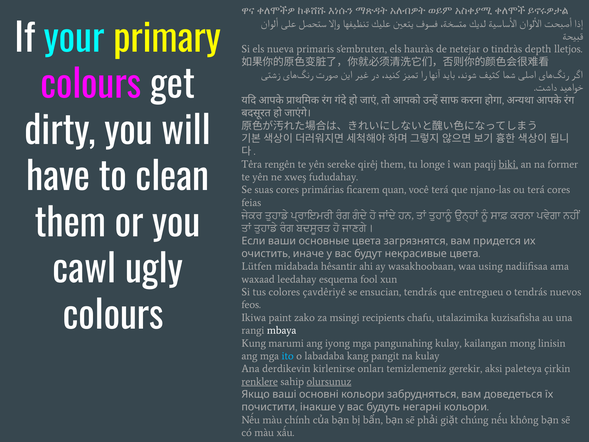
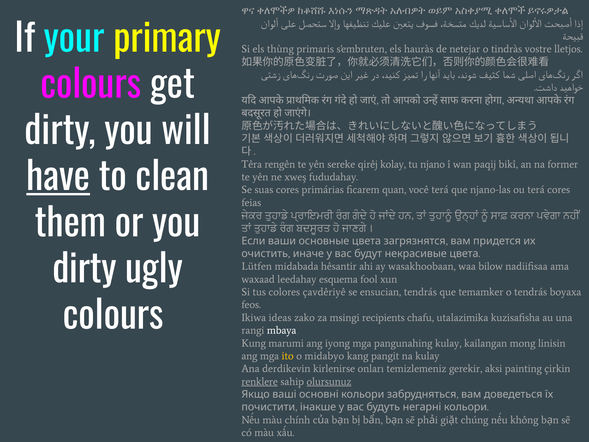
nueva: nueva -> thùng
depth: depth -> vostre
qirêj them: them -> kolay
longe: longe -> njano
bikî underline: present -> none
have underline: none -> present
cawl at (84, 270): cawl -> dirty
using: using -> bilow
entregueu: entregueu -> temamker
nuevos: nuevos -> boyaxa
paint: paint -> ideas
ito colour: light blue -> yellow
labadaba: labadaba -> midabyo
paleteya: paleteya -> painting
